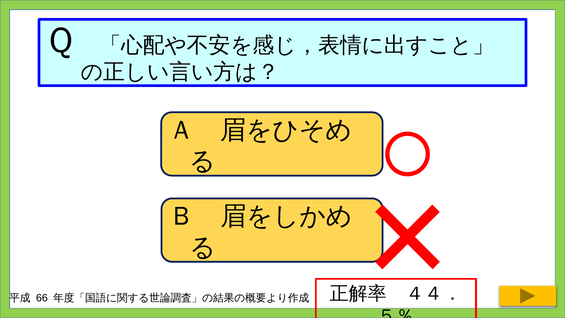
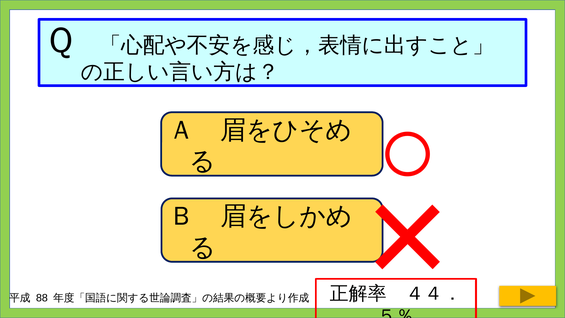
66: 66 -> 88
